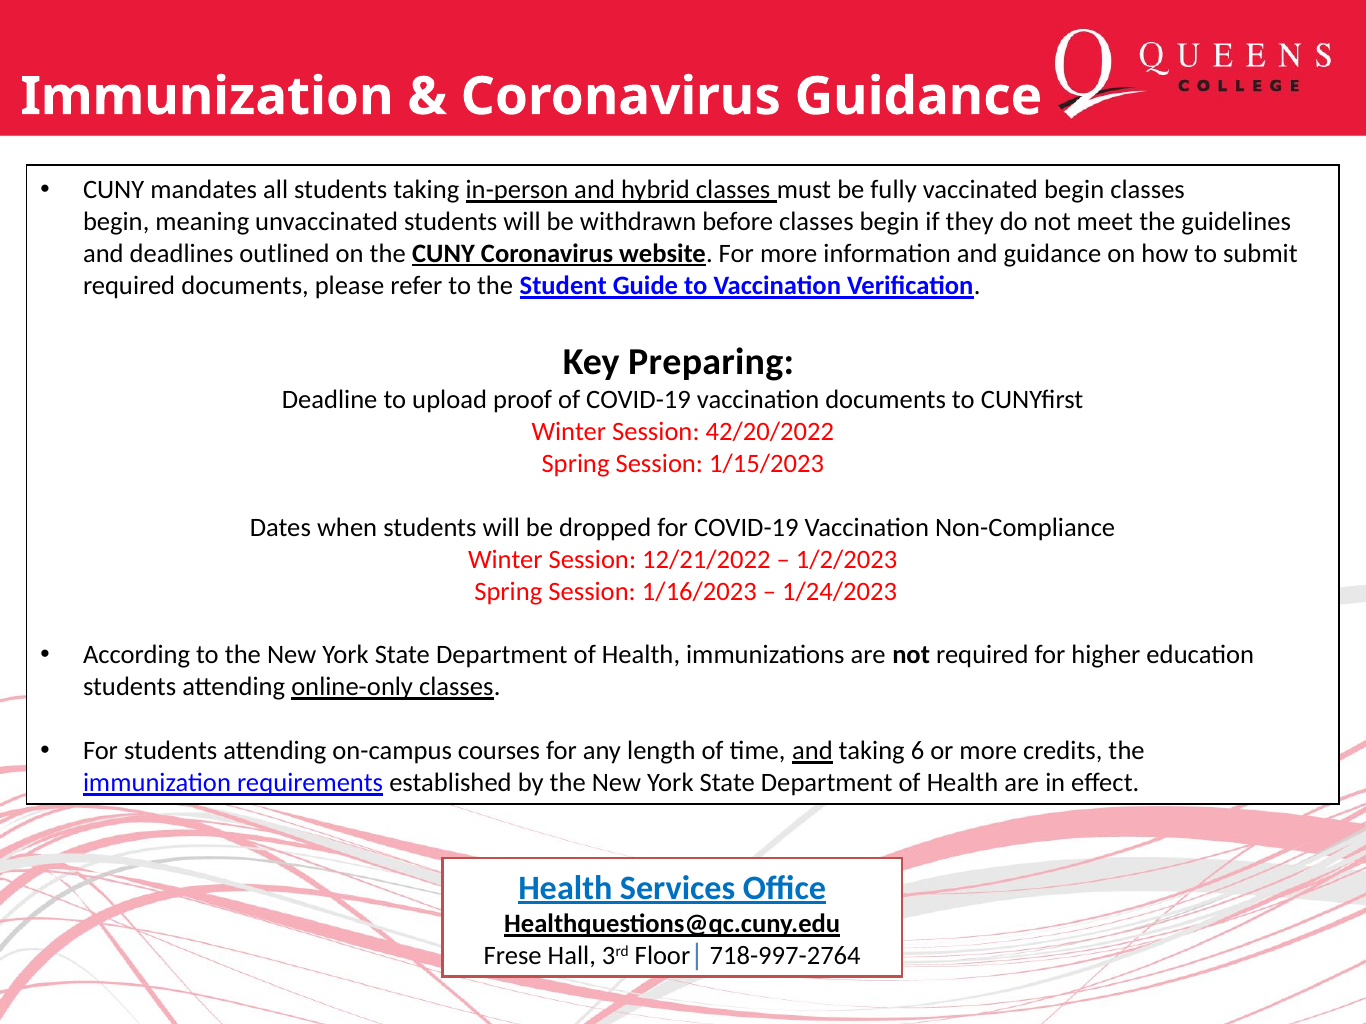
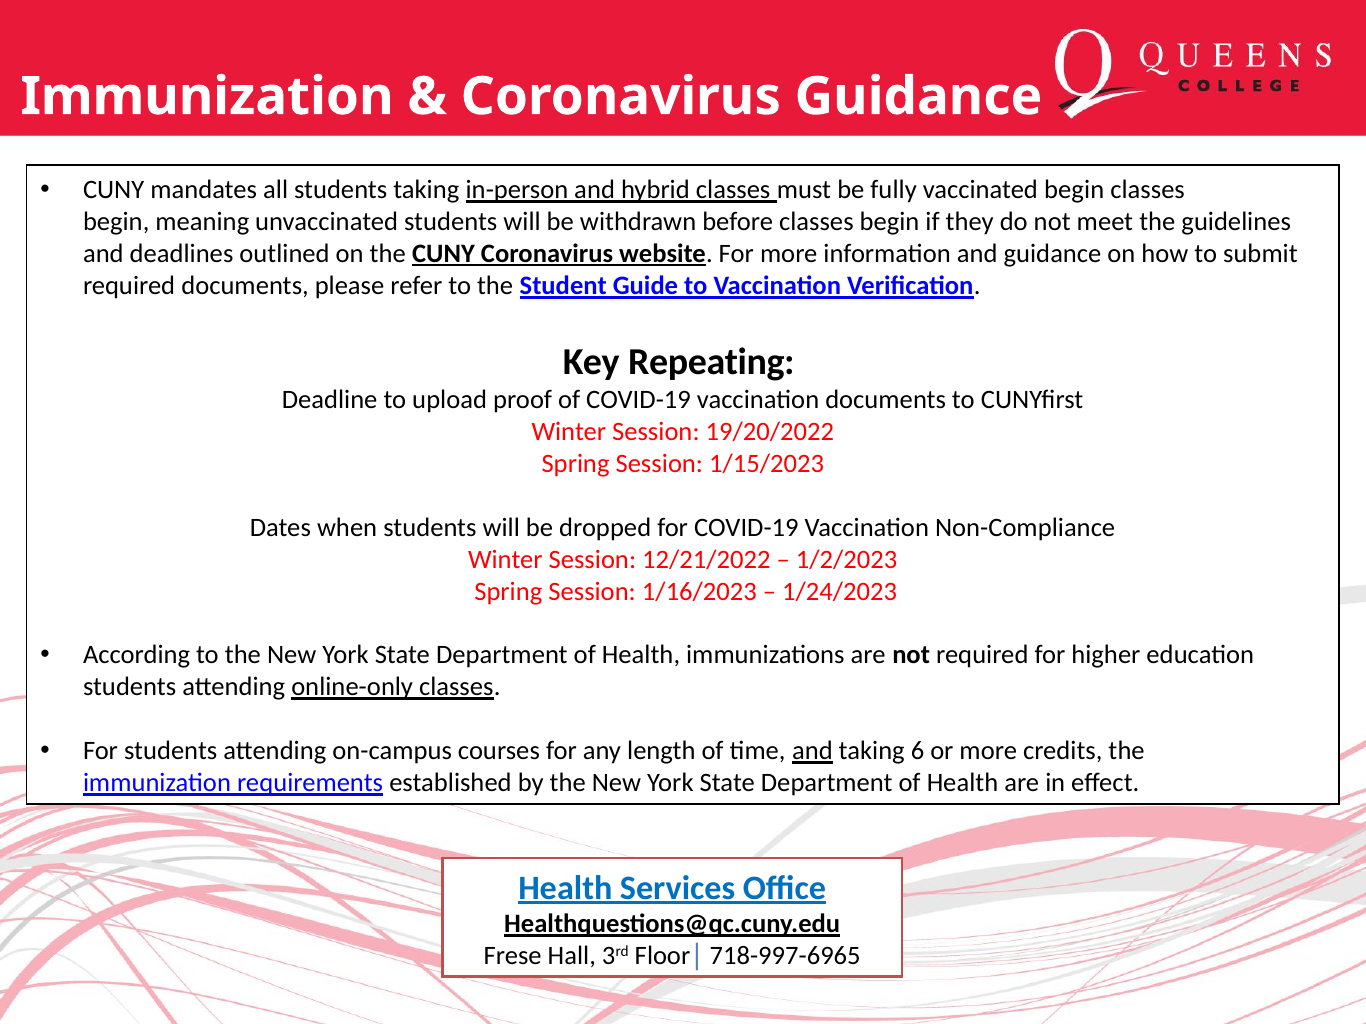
Preparing: Preparing -> Repeating
42/20/2022: 42/20/2022 -> 19/20/2022
718-997-2764: 718-997-2764 -> 718-997-6965
